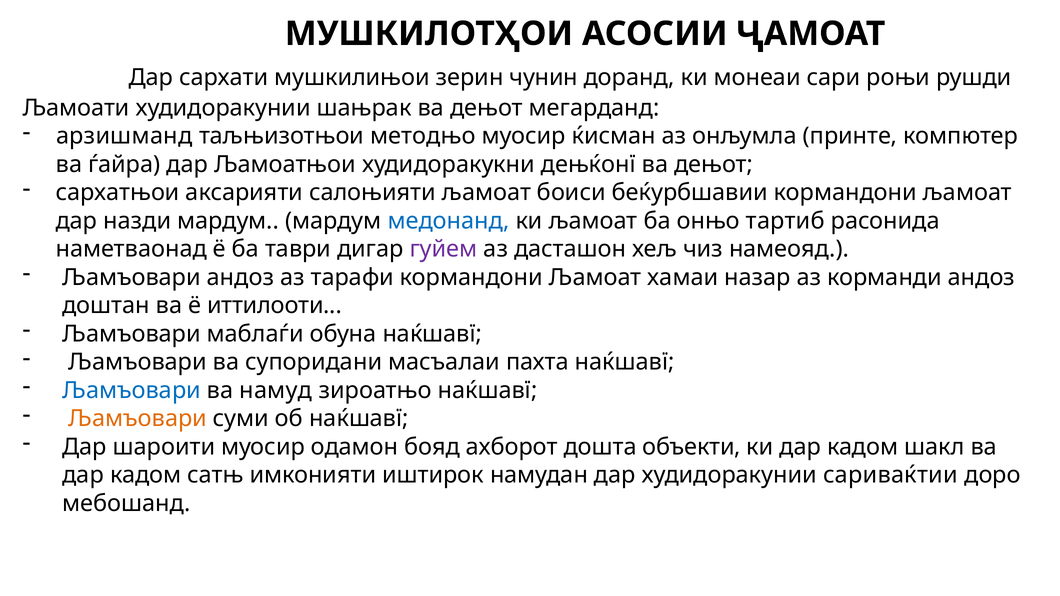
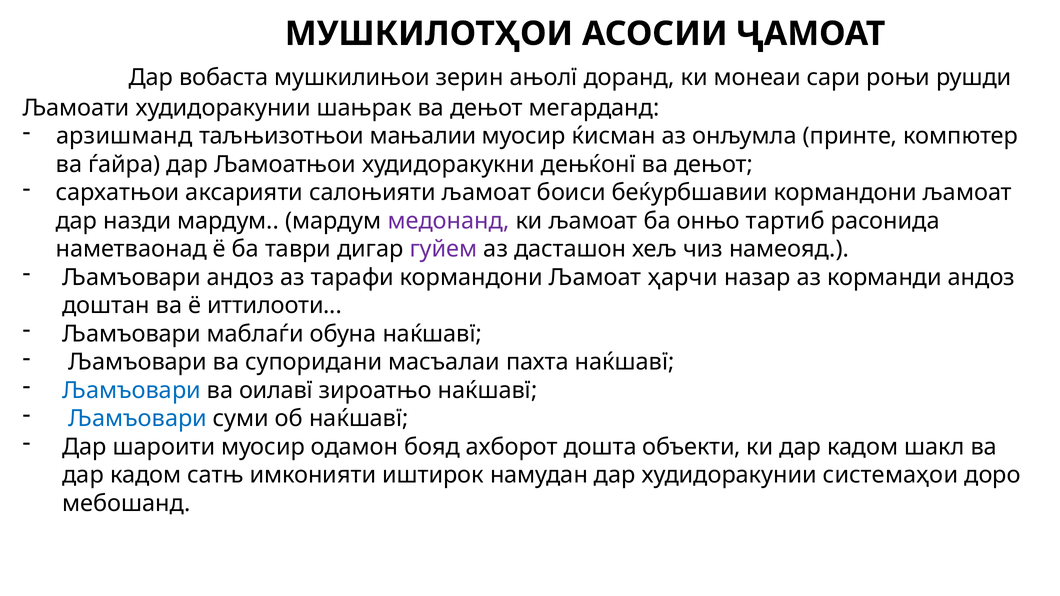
сархати: сархати -> вобаста
чунин: чунин -> ањолї
методњо: методњо -> мањалии
медонанд colour: blue -> purple
хамаи: хамаи -> ҳарчи
намуд: намуд -> оилавї
Љамъовари at (138, 419) colour: orange -> blue
сариваќтии: сариваќтии -> системаҳои
